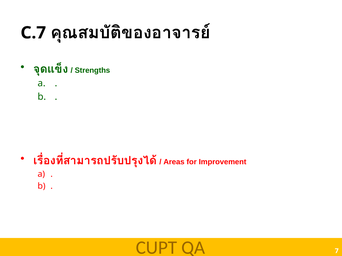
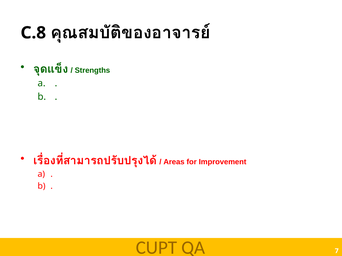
C.7: C.7 -> C.8
